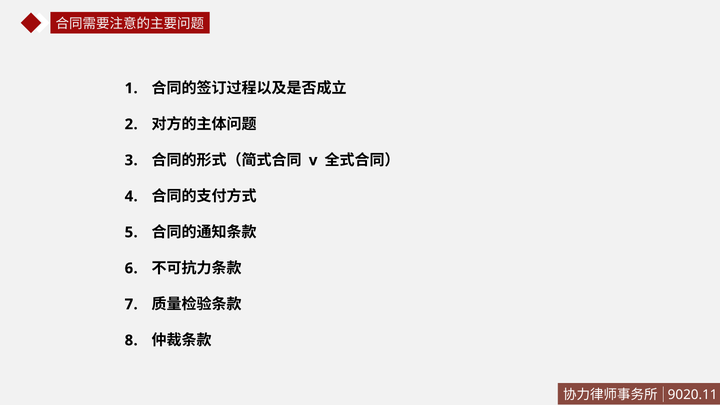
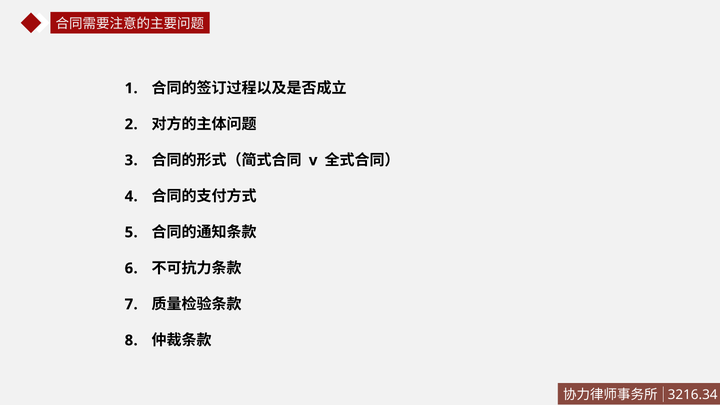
9020.11: 9020.11 -> 3216.34
